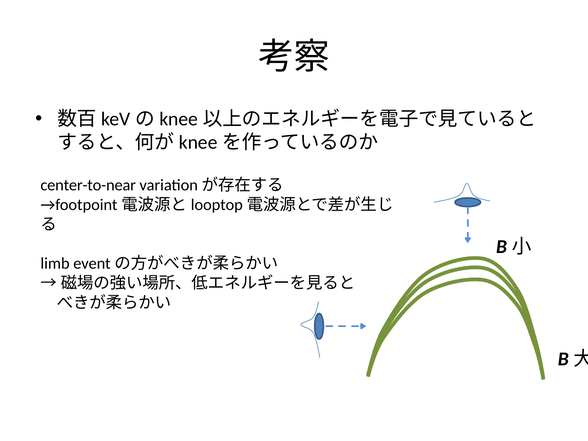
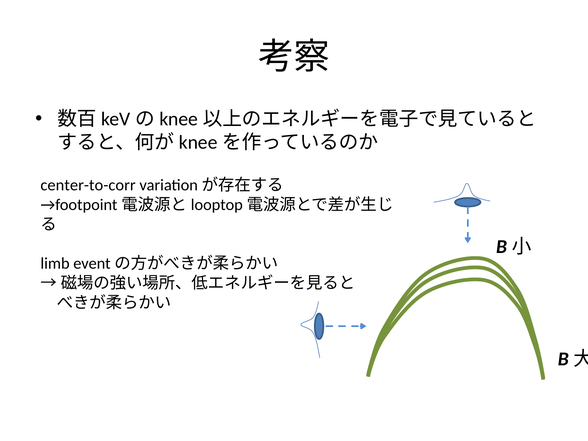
center-to-near: center-to-near -> center-to-corr
